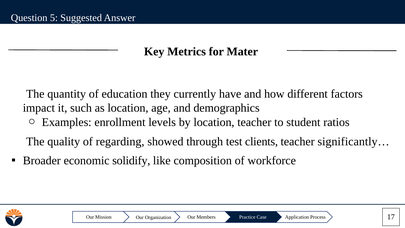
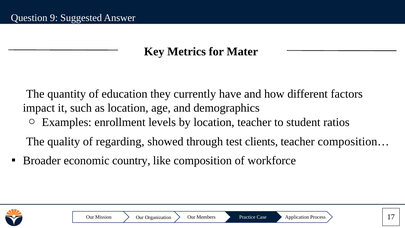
5: 5 -> 9
significantly…: significantly… -> composition…
solidify: solidify -> country
